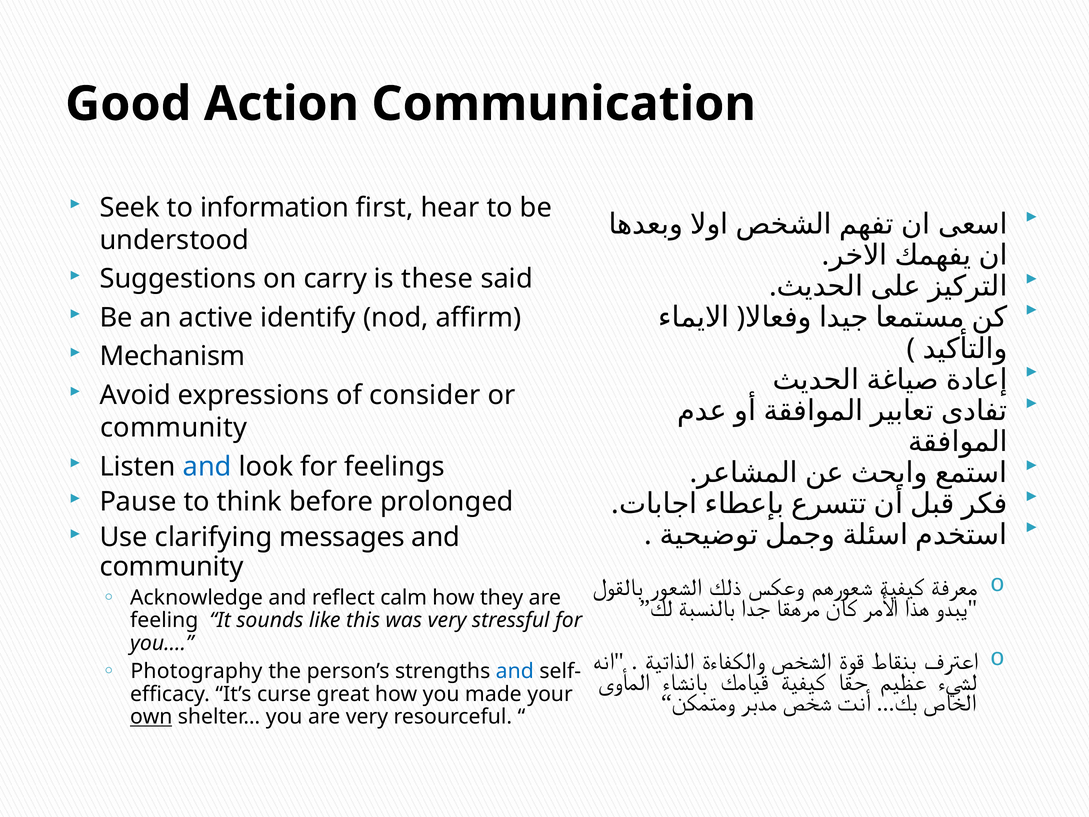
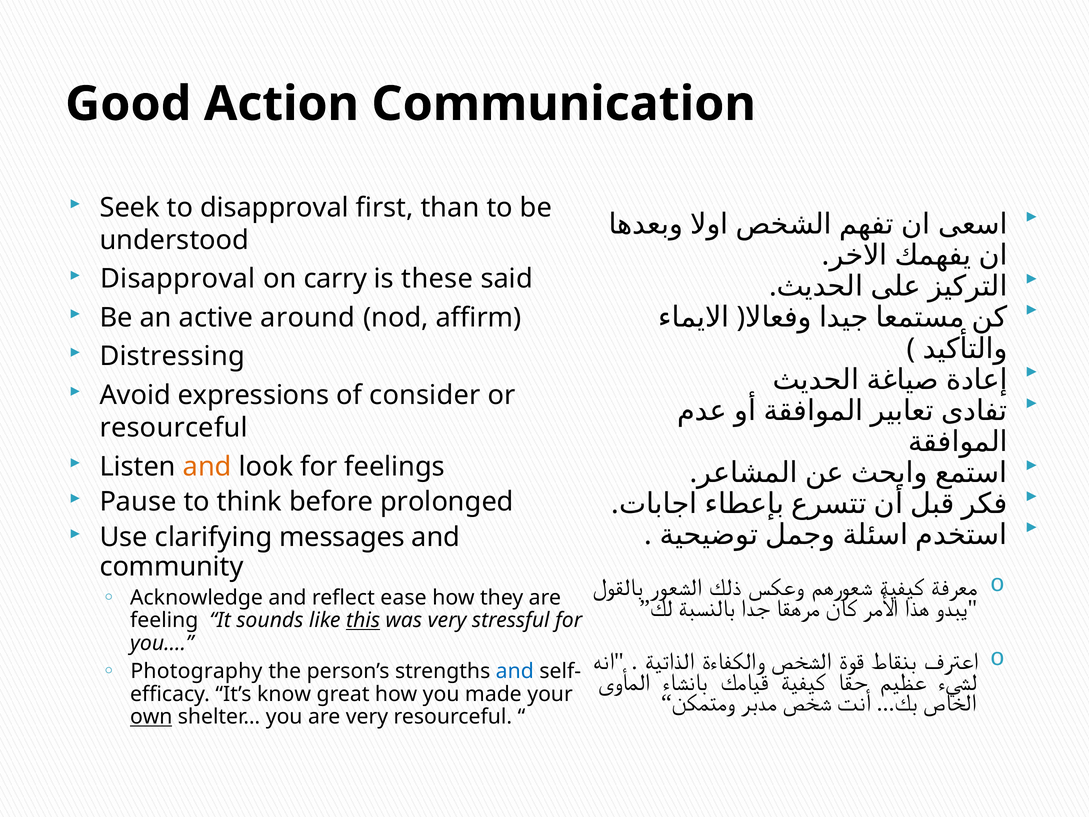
to information: information -> disapproval
hear: hear -> than
Suggestions at (178, 279): Suggestions -> Disapproval
identify: identify -> around
Mechanism: Mechanism -> Distressing
community at (174, 428): community -> resourceful
and at (207, 466) colour: blue -> orange
calm: calm -> ease
this underline: none -> present
curse: curse -> know
